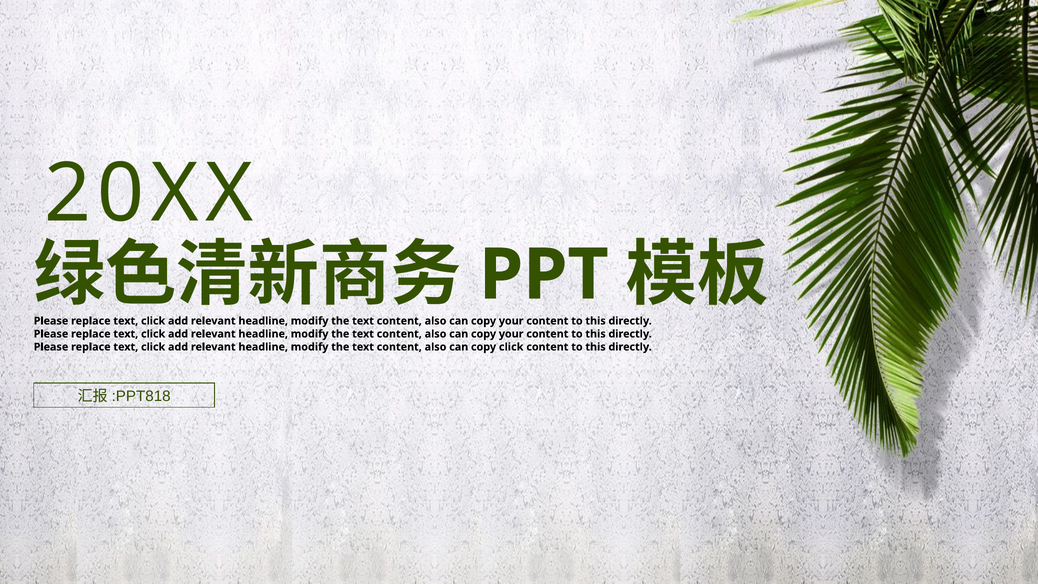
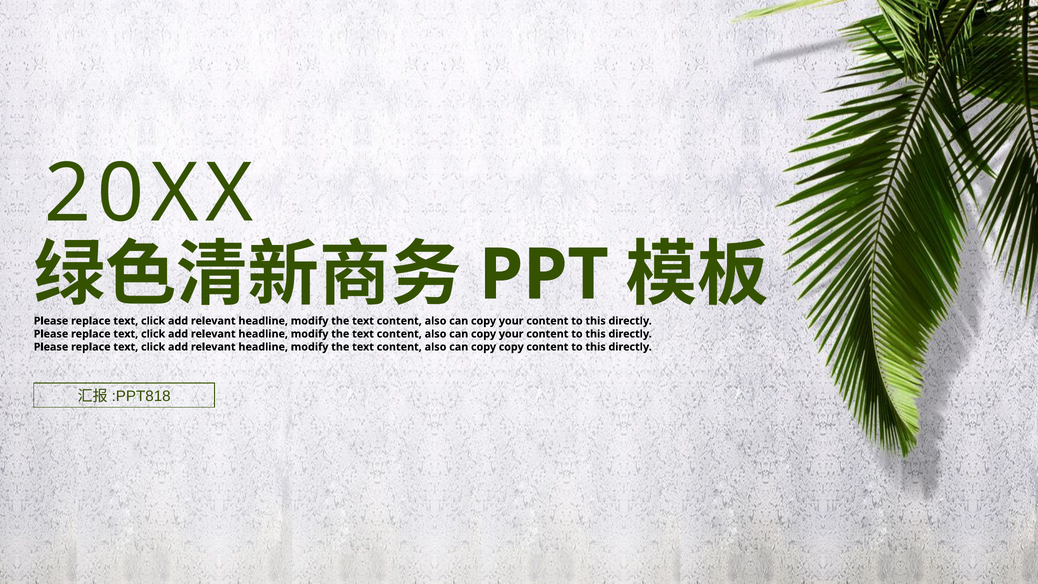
copy click: click -> copy
